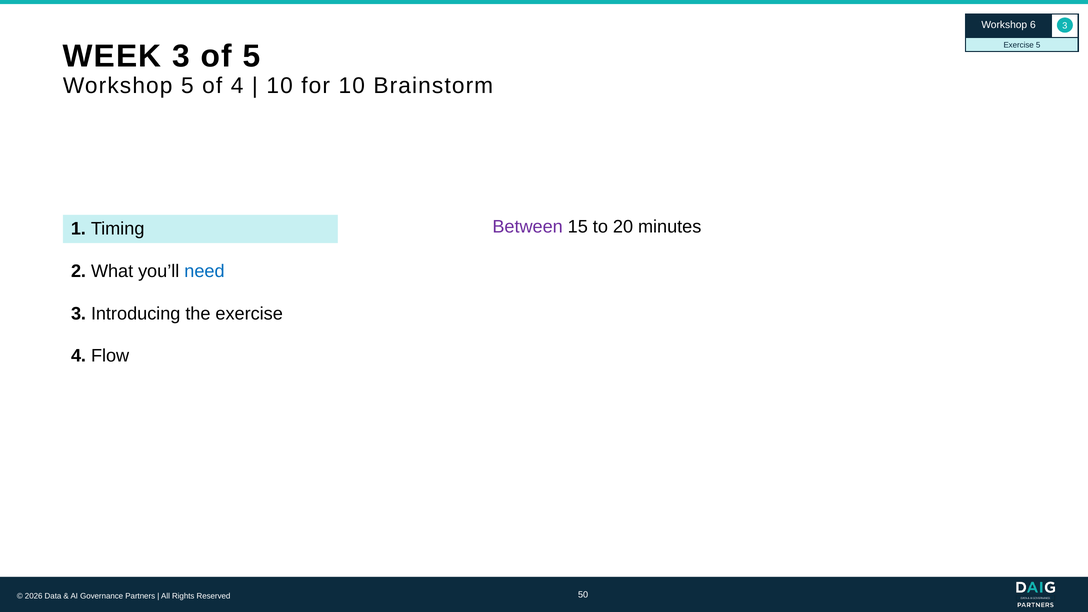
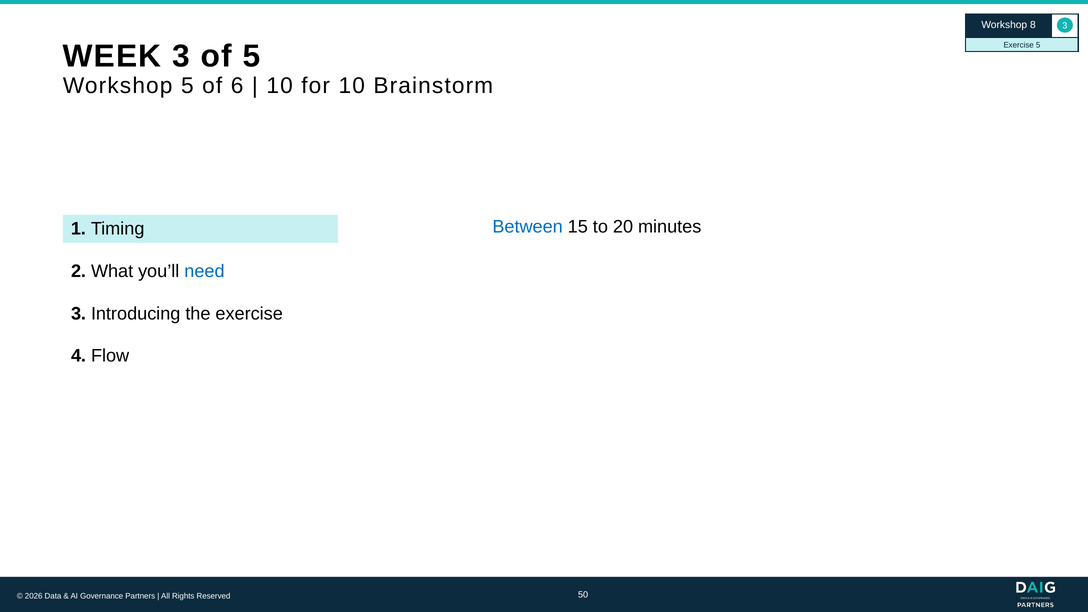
6: 6 -> 8
of 4: 4 -> 6
Between colour: purple -> blue
